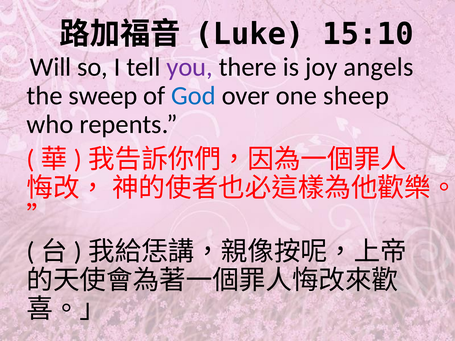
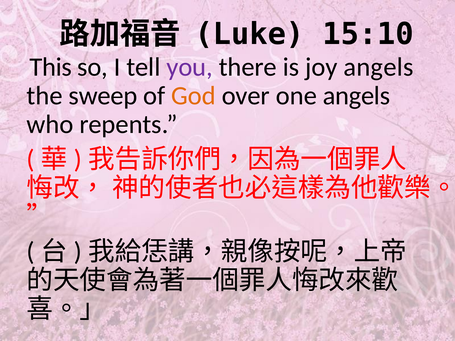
Will: Will -> This
God colour: blue -> orange
one sheep: sheep -> angels
